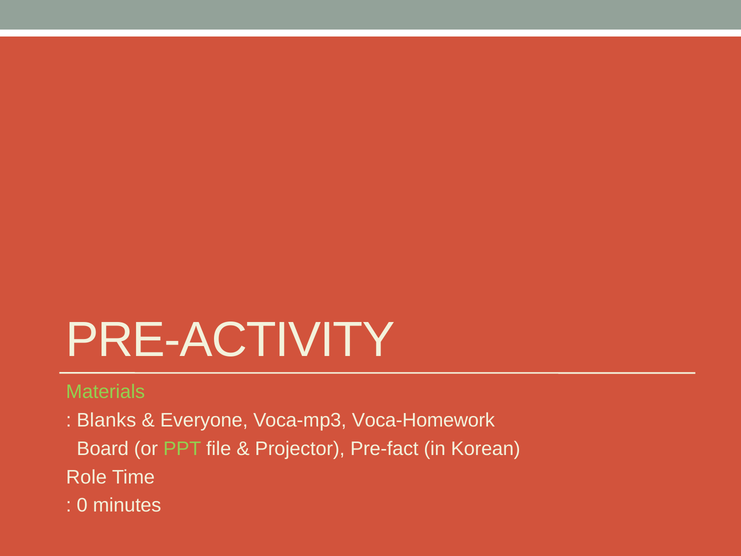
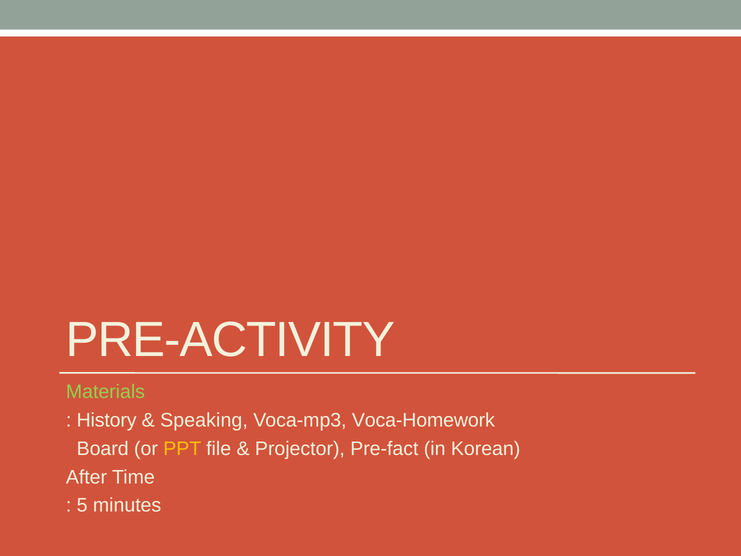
Blanks: Blanks -> History
Everyone: Everyone -> Speaking
PPT colour: light green -> yellow
Role: Role -> After
0: 0 -> 5
